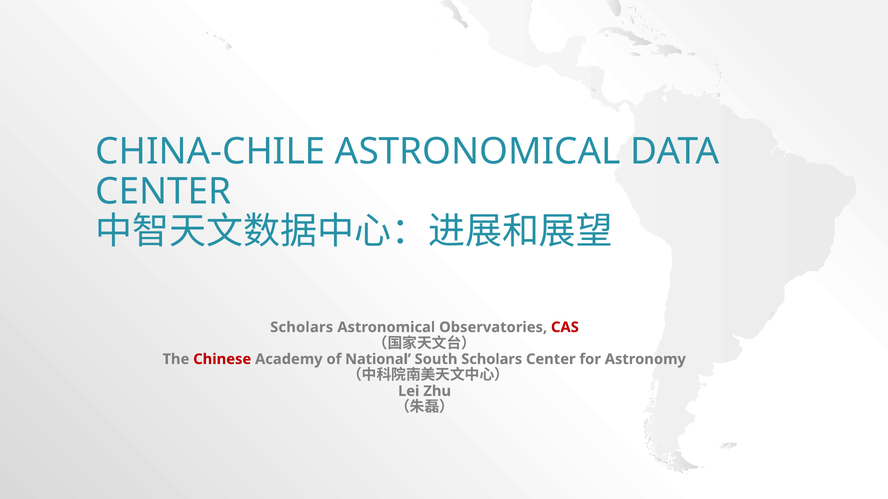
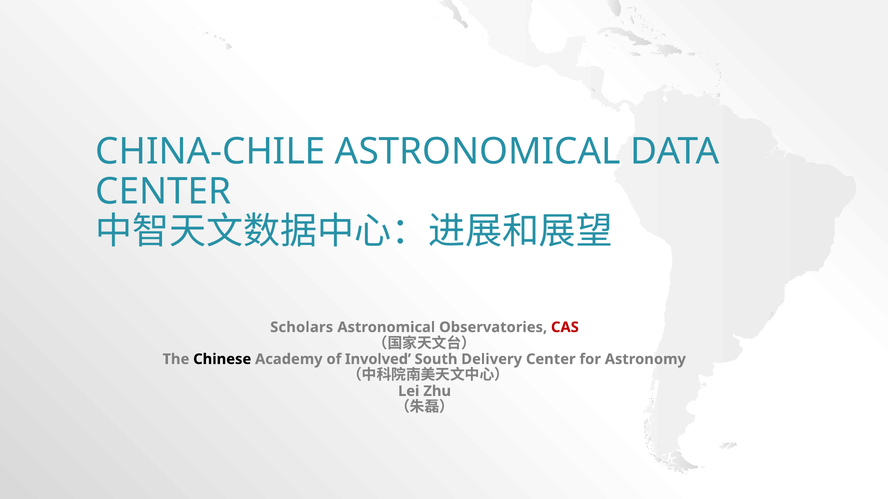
Chinese colour: red -> black
National: National -> Involved
South Scholars: Scholars -> Delivery
